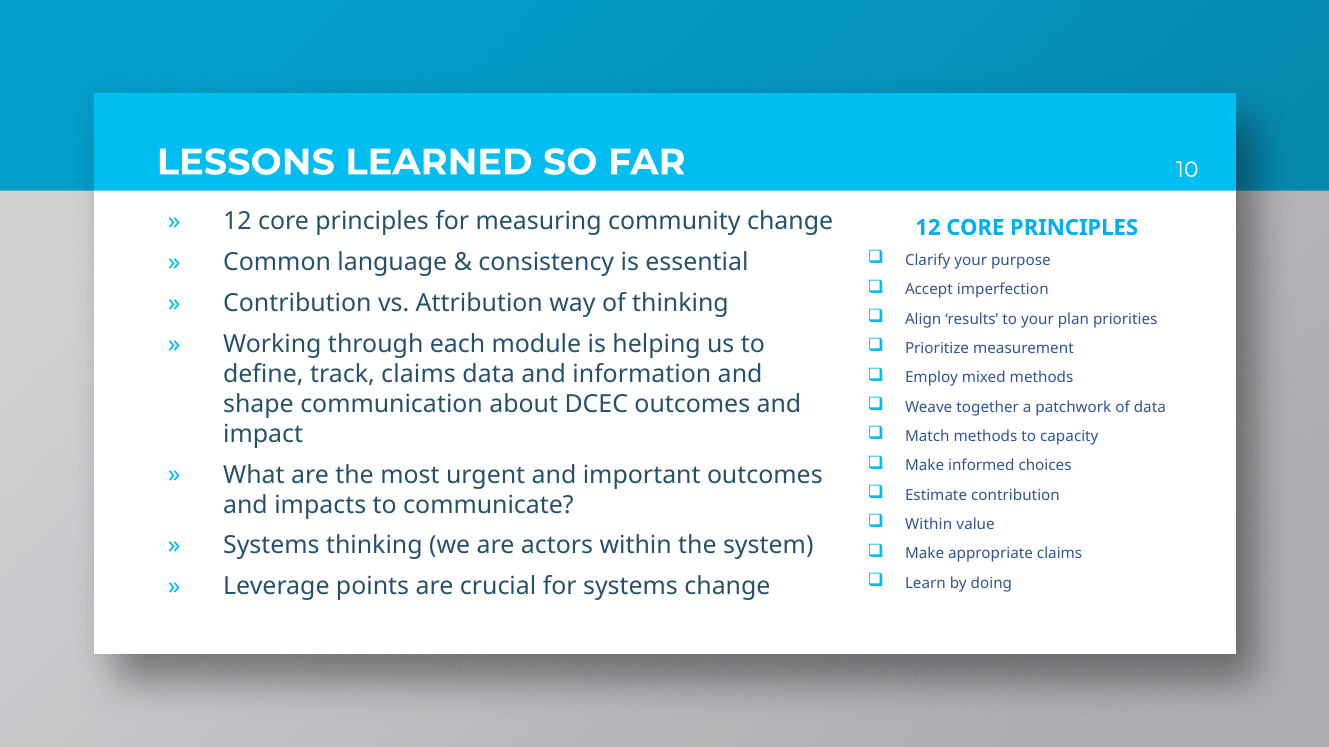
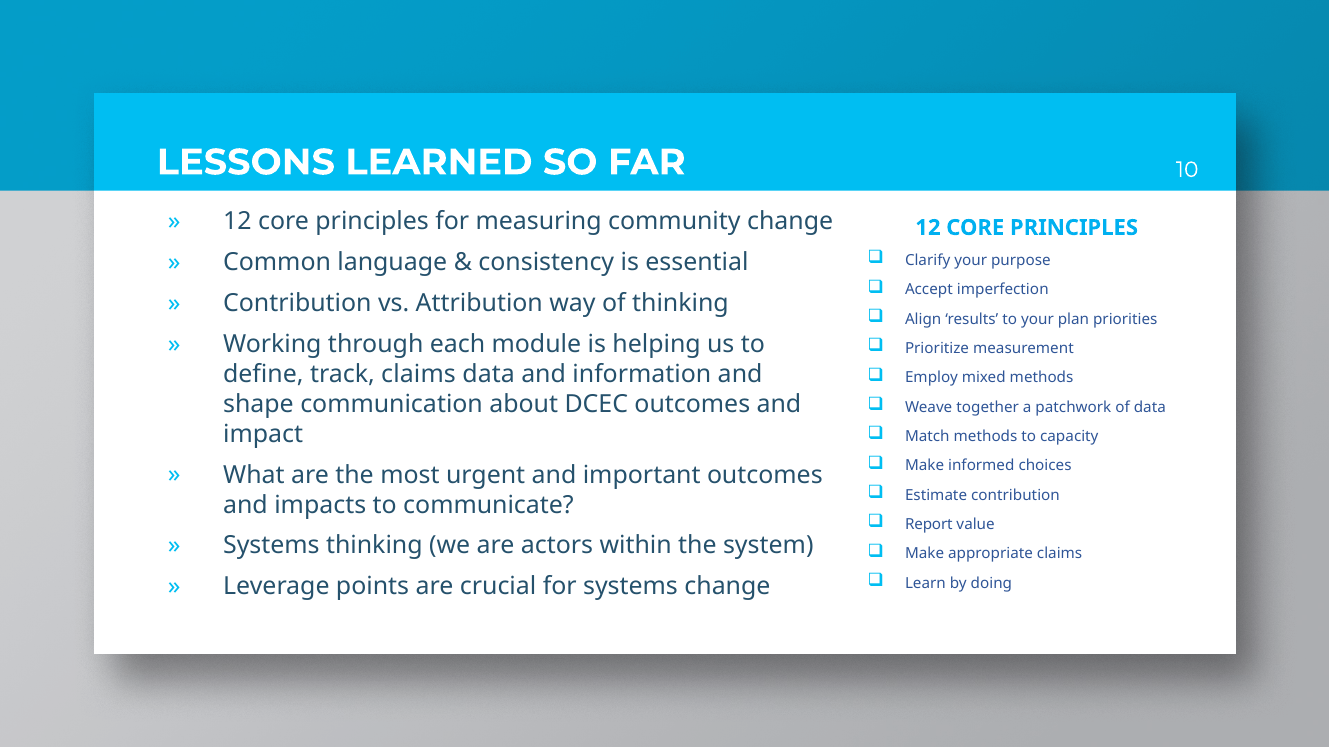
Within at (929, 525): Within -> Report
